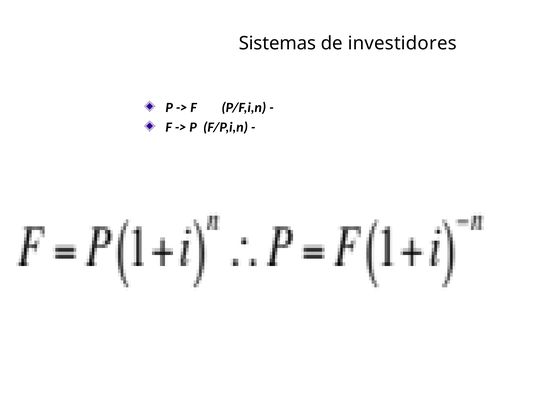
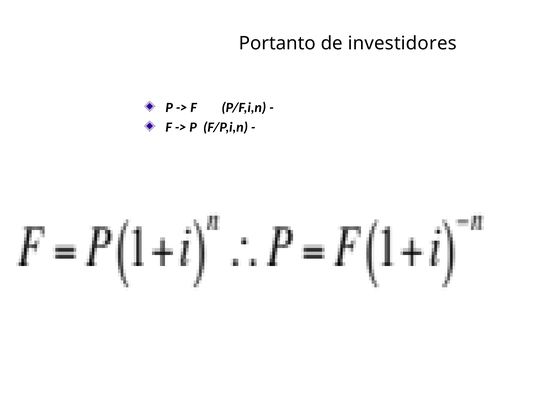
Sistemas: Sistemas -> Portanto
